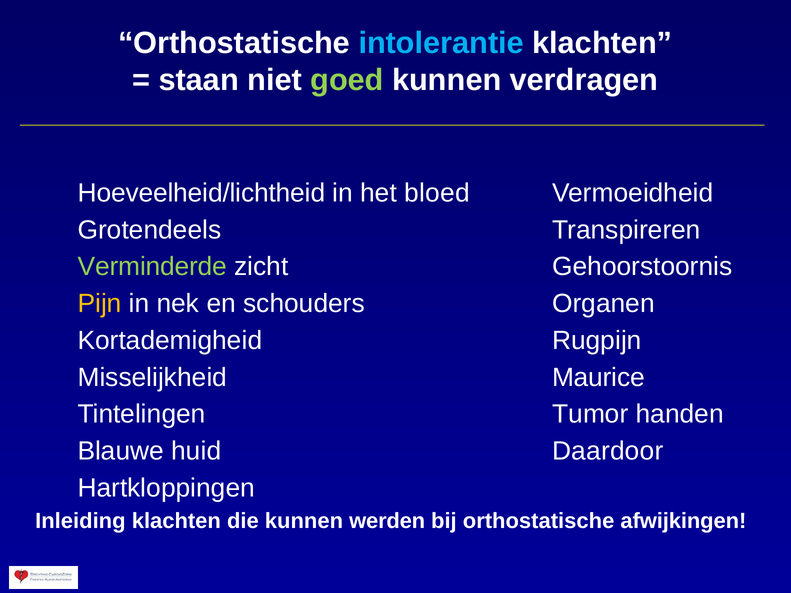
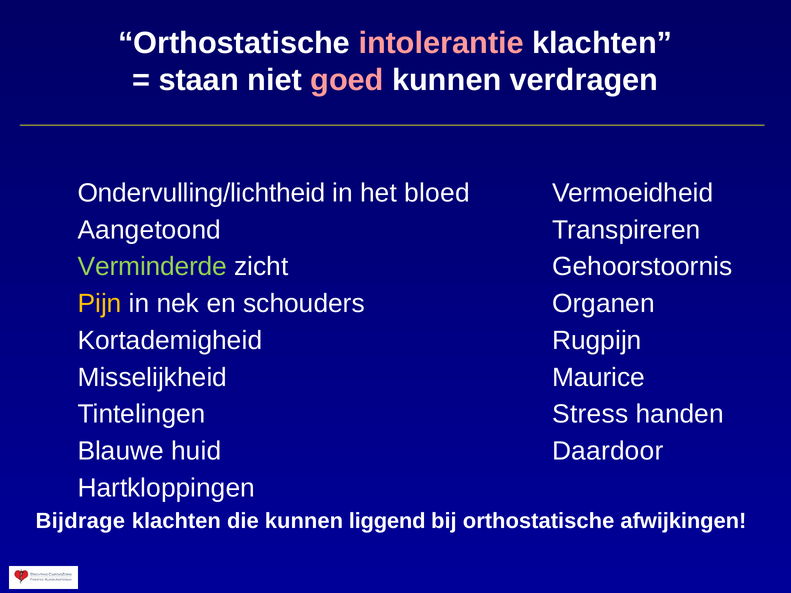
intolerantie colour: light blue -> pink
goed colour: light green -> pink
Hoeveelheid/lichtheid: Hoeveelheid/lichtheid -> Ondervulling/lichtheid
Grotendeels: Grotendeels -> Aangetoond
Tumor: Tumor -> Stress
Inleiding: Inleiding -> Bijdrage
werden: werden -> liggend
